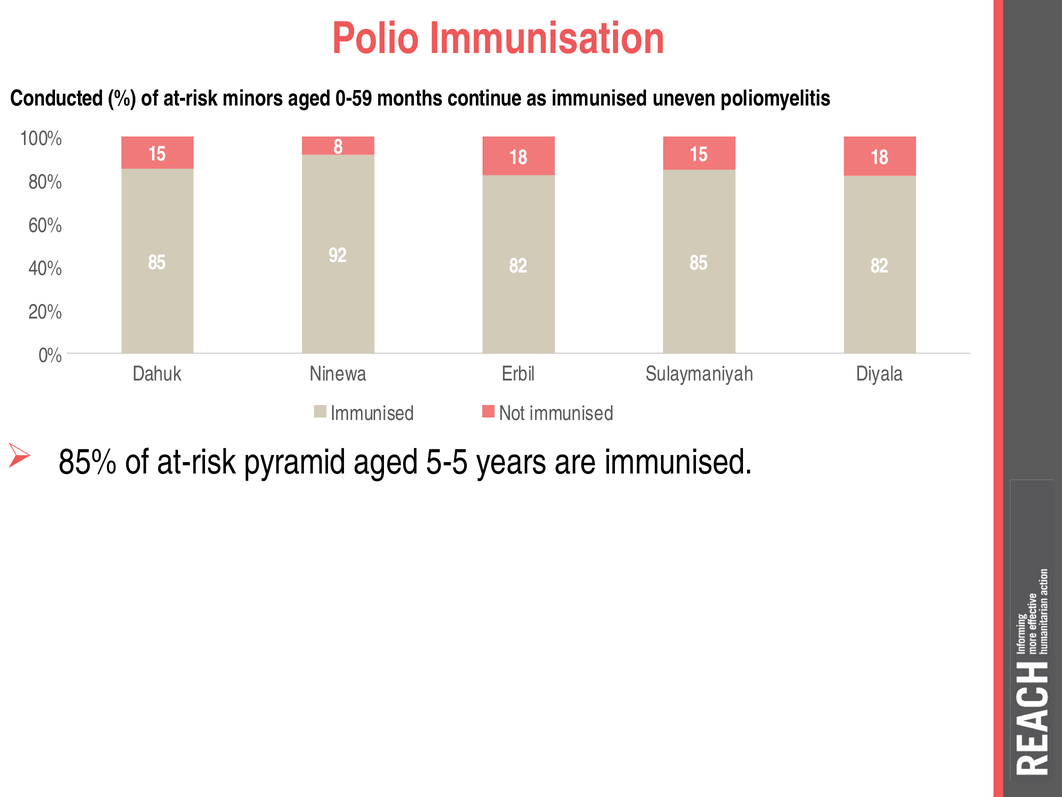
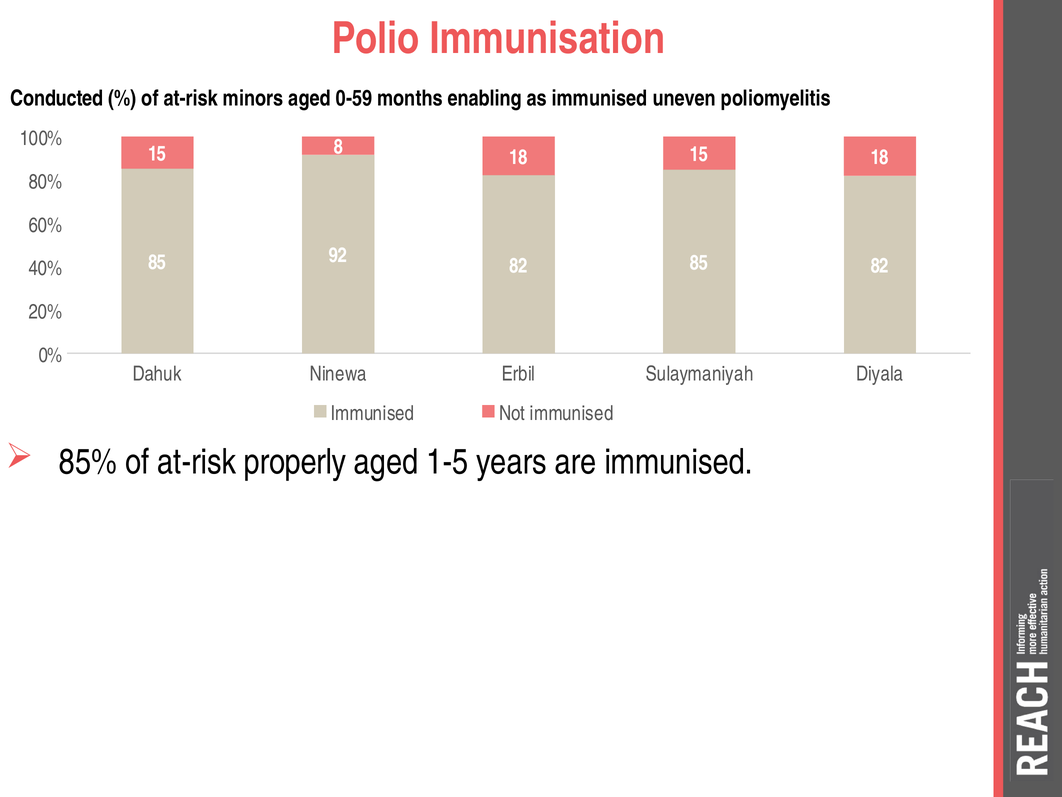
continue: continue -> enabling
pyramid: pyramid -> properly
5-5: 5-5 -> 1-5
